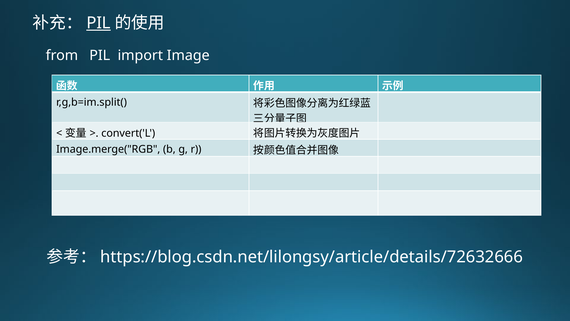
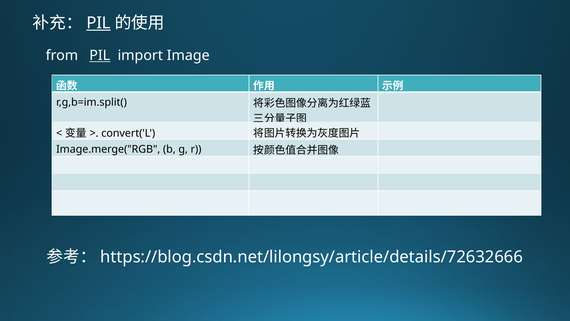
PIL at (100, 55) underline: none -> present
